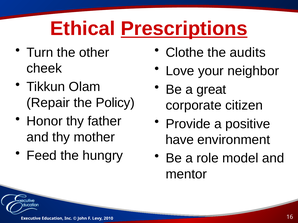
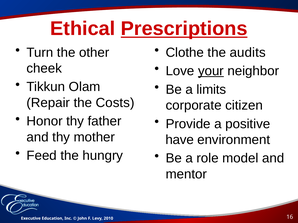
your underline: none -> present
great: great -> limits
Policy: Policy -> Costs
